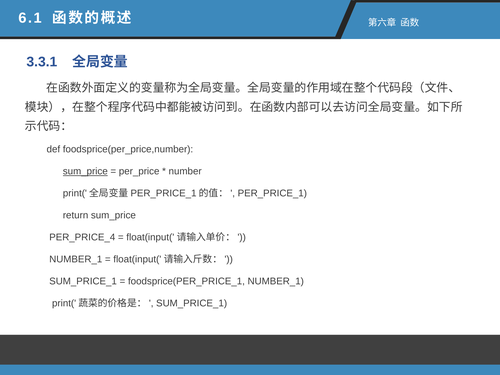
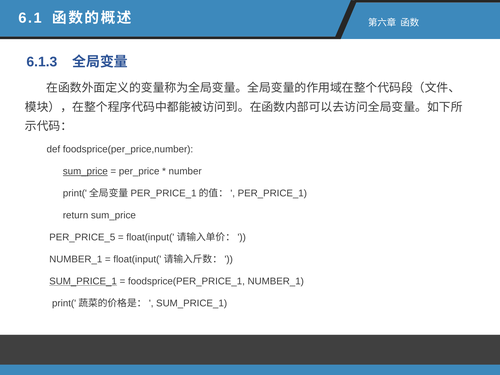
3.3.1: 3.3.1 -> 6.1.3
PER_PRICE_4: PER_PRICE_4 -> PER_PRICE_5
SUM_PRICE_1 at (83, 281) underline: none -> present
